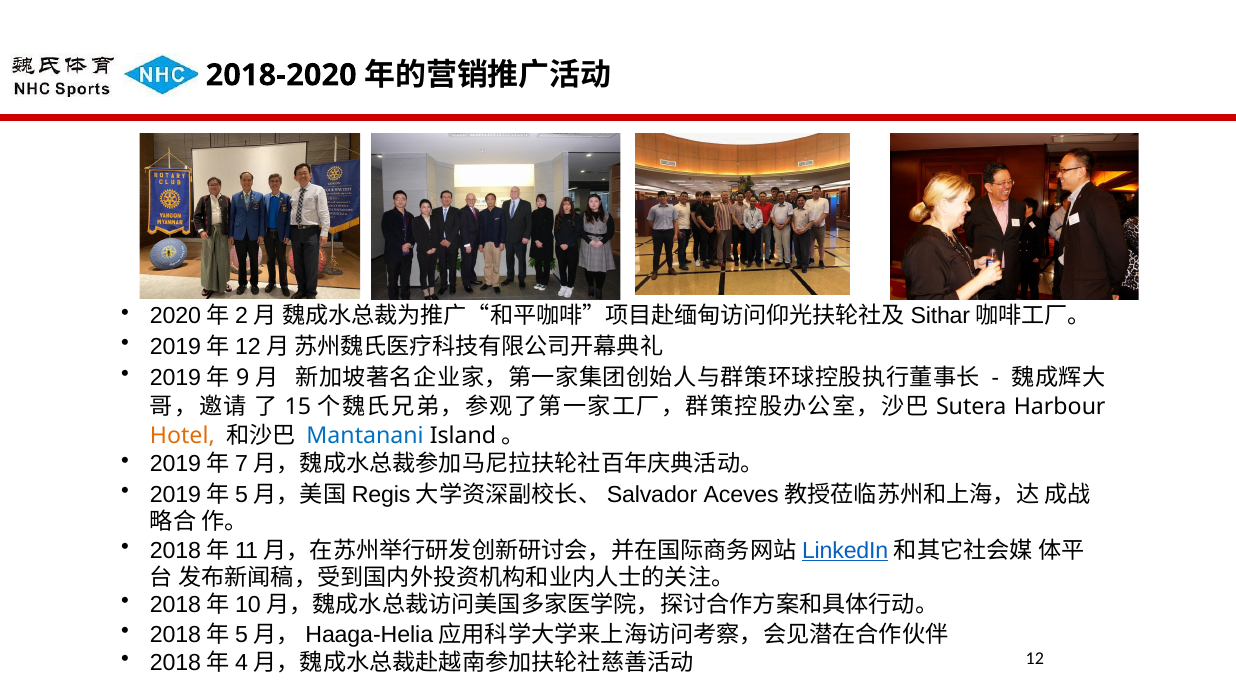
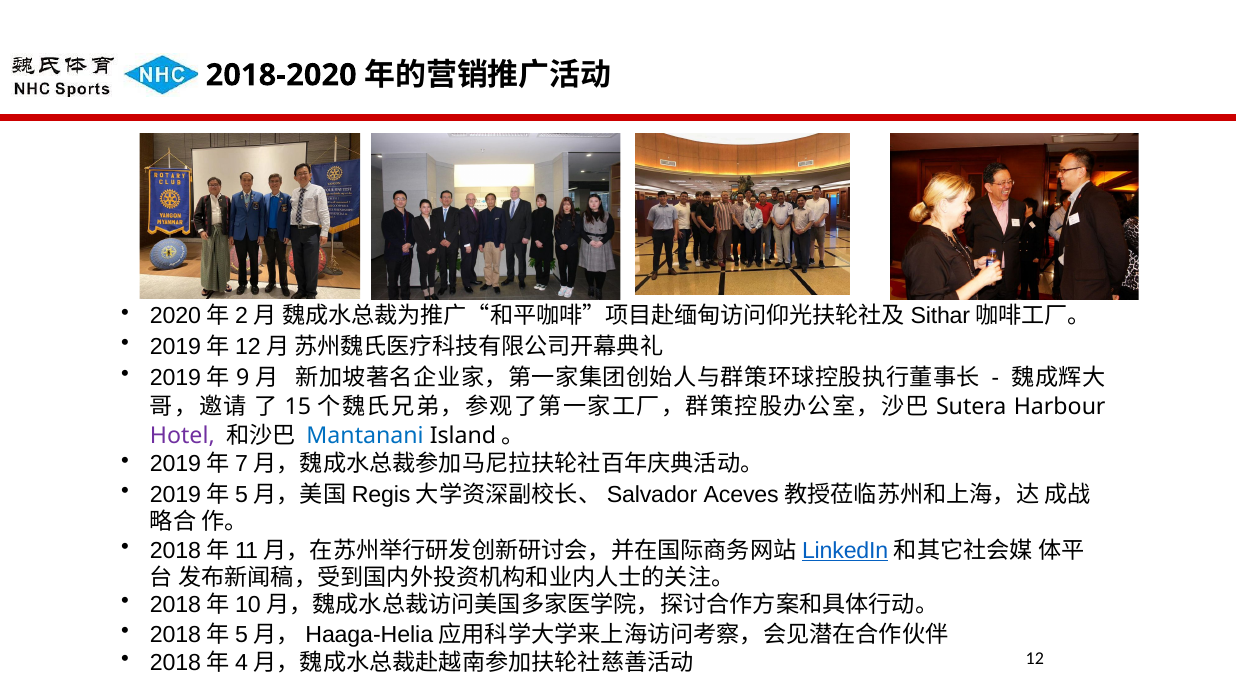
Hotel colour: orange -> purple
